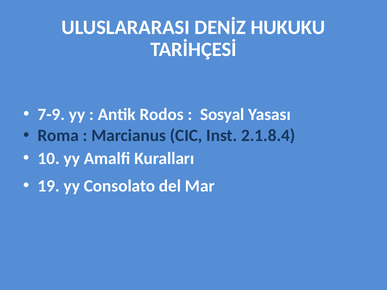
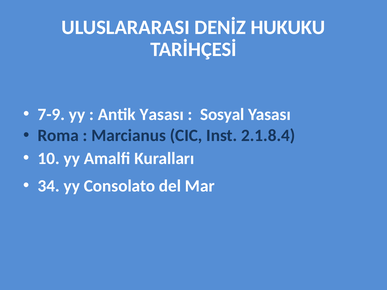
Antik Rodos: Rodos -> Yasası
19: 19 -> 34
